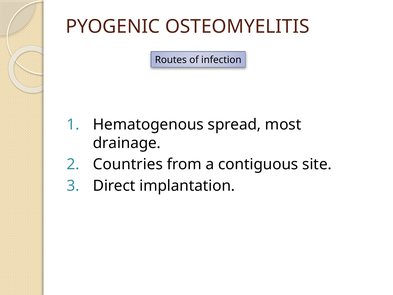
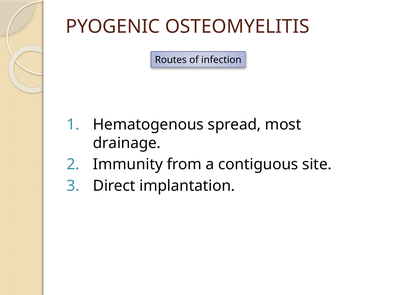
Countries: Countries -> Immunity
